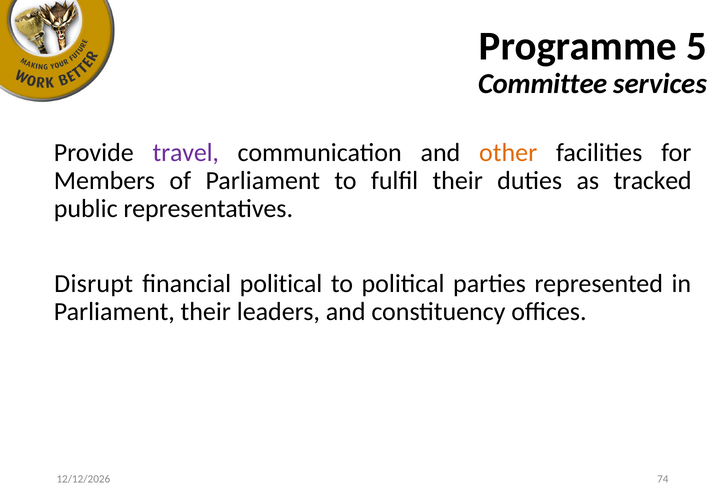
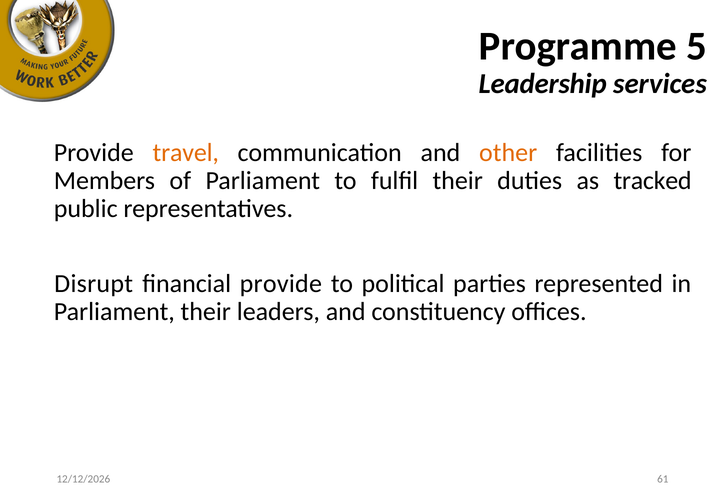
Committee: Committee -> Leadership
travel colour: purple -> orange
financial political: political -> provide
74: 74 -> 61
